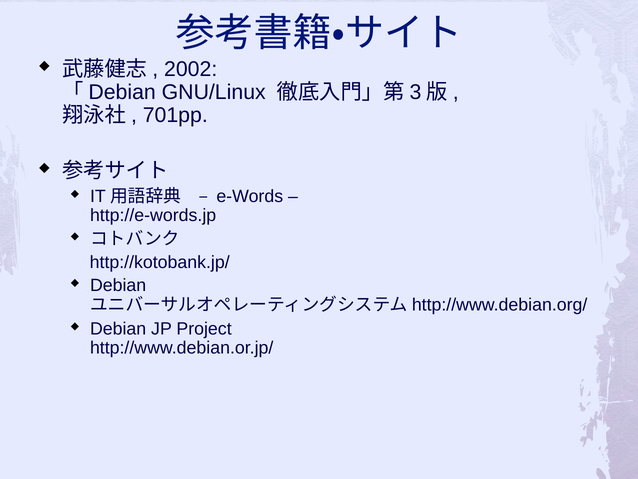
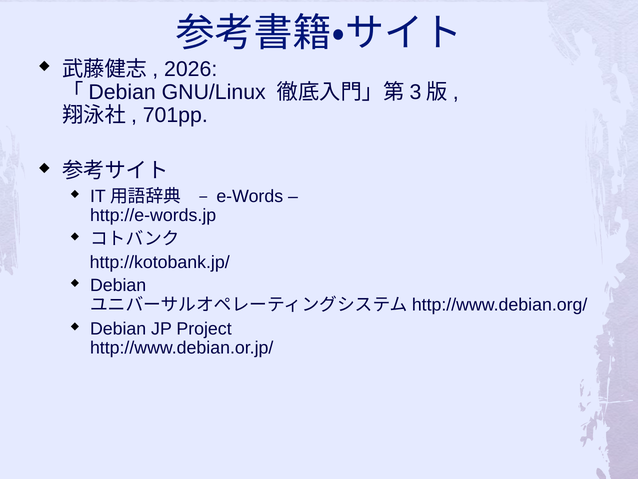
2002: 2002 -> 2026
